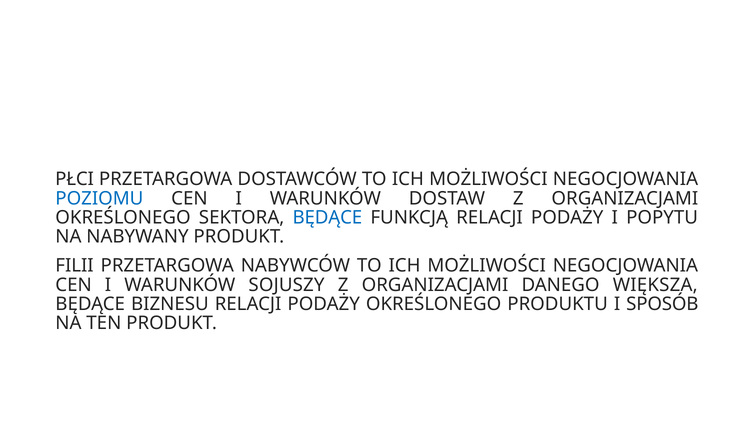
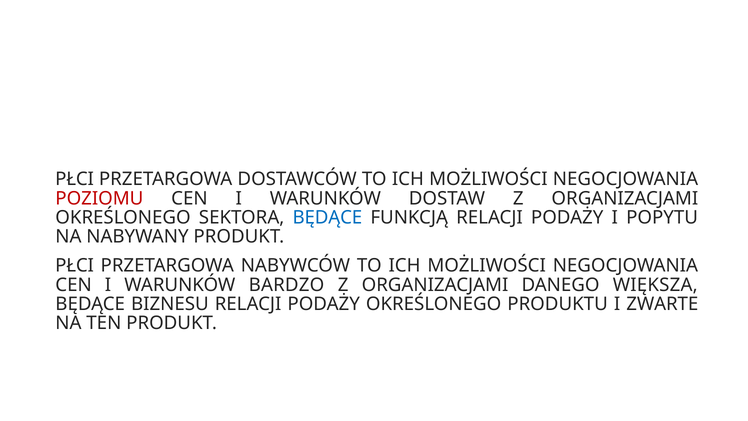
POZIOMU colour: blue -> red
FILII at (75, 266): FILII -> PŁCI
SOJUSZY: SOJUSZY -> BARDZO
SPOSÓB: SPOSÓB -> ZWARTE
